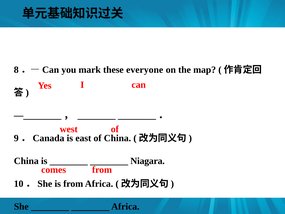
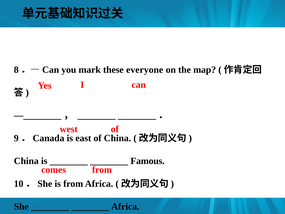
Niagara: Niagara -> Famous
